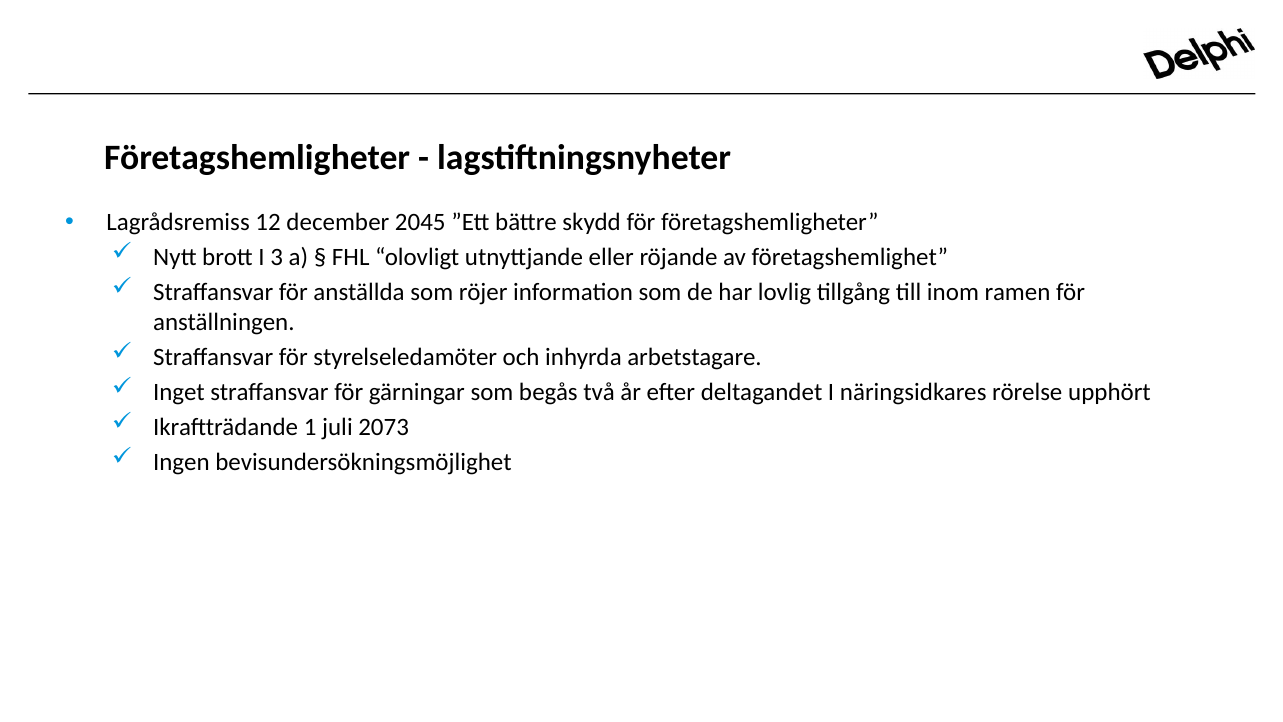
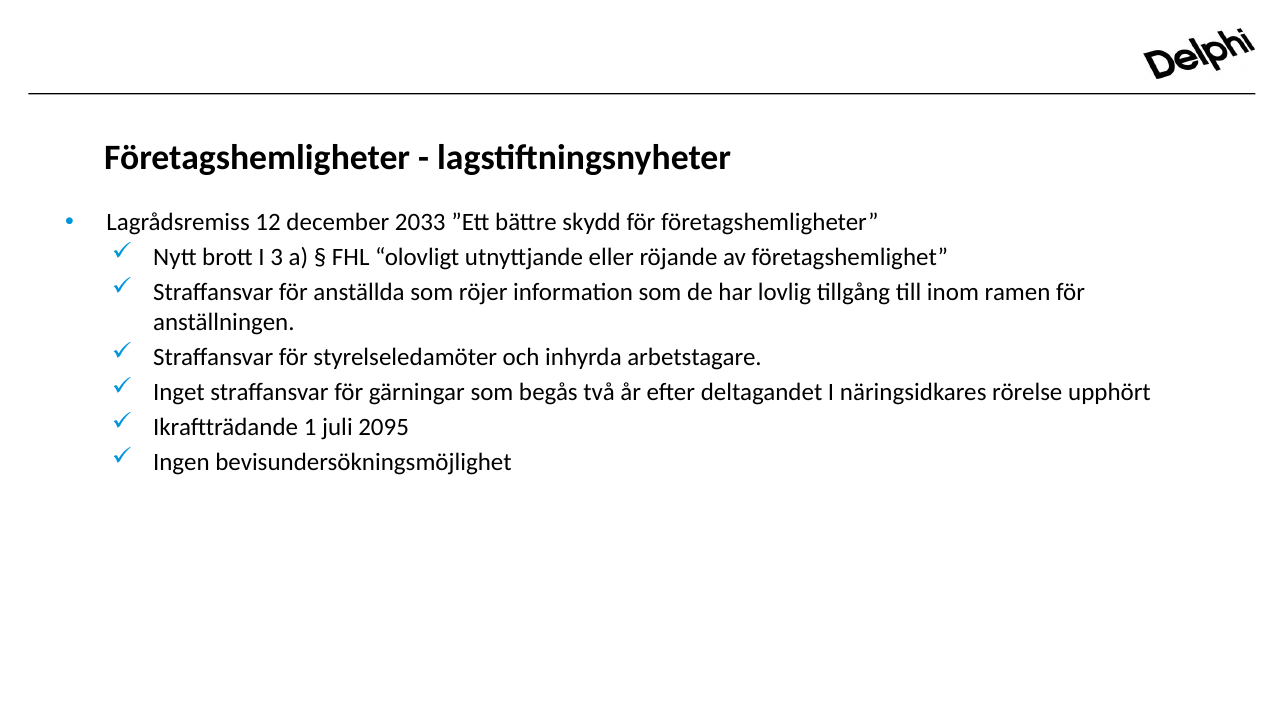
2045: 2045 -> 2033
2073: 2073 -> 2095
